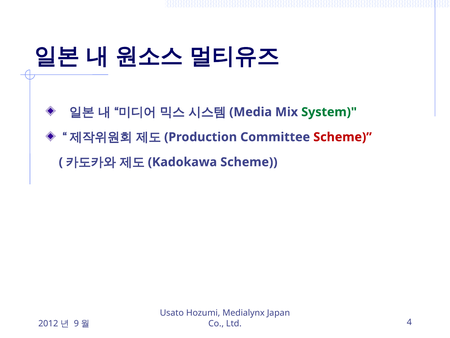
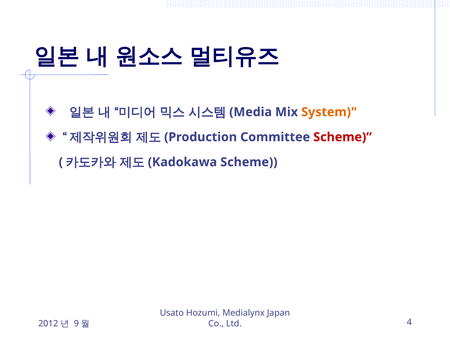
System colour: green -> orange
